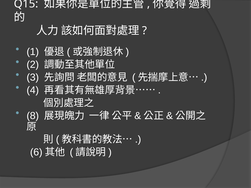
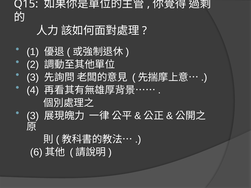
8 at (33, 116): 8 -> 3
